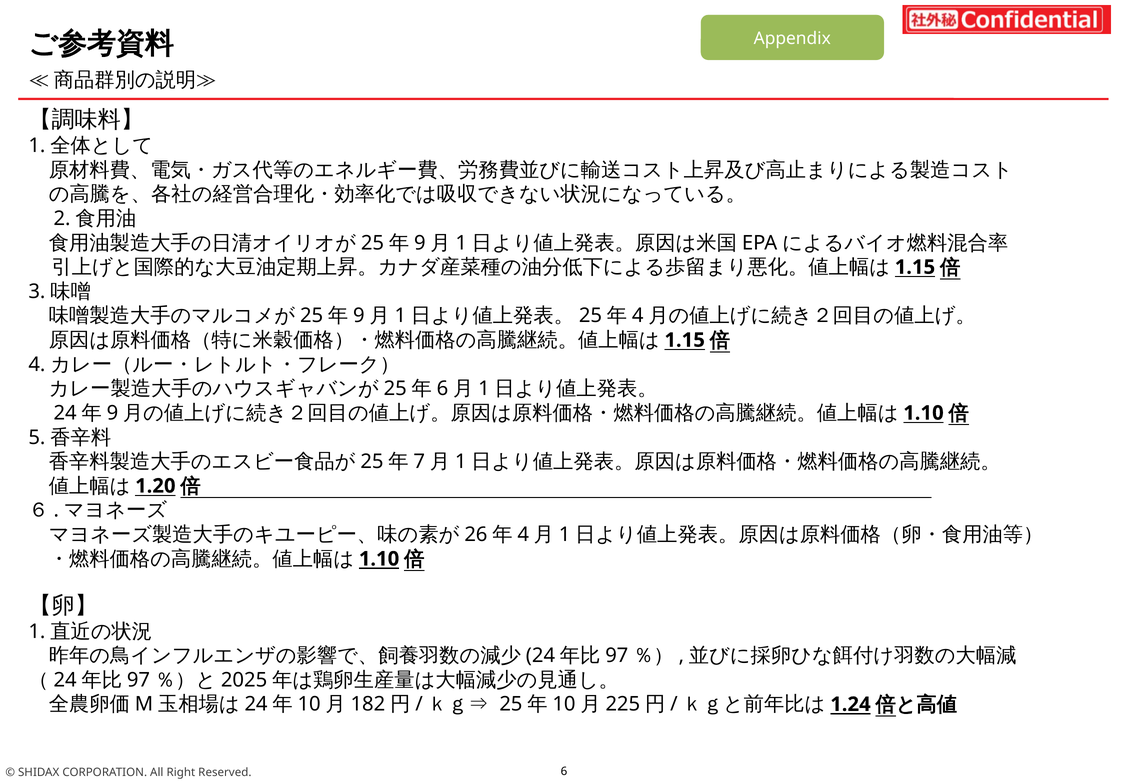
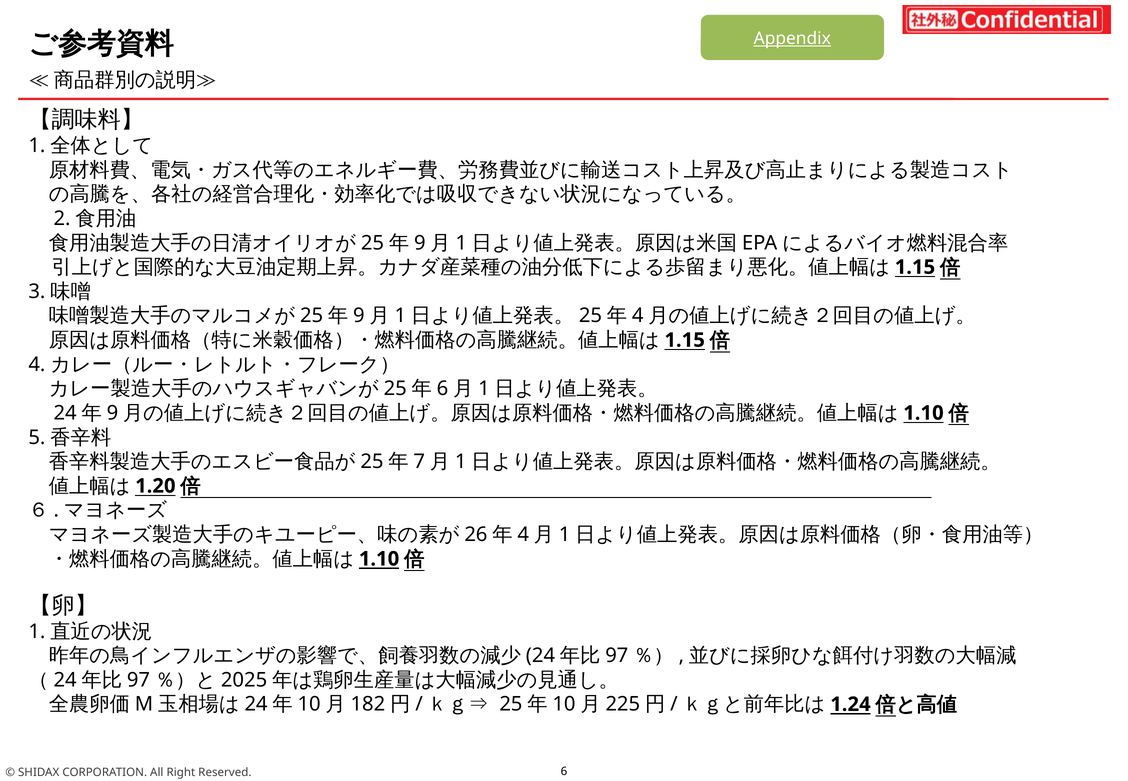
Appendix underline: none -> present
